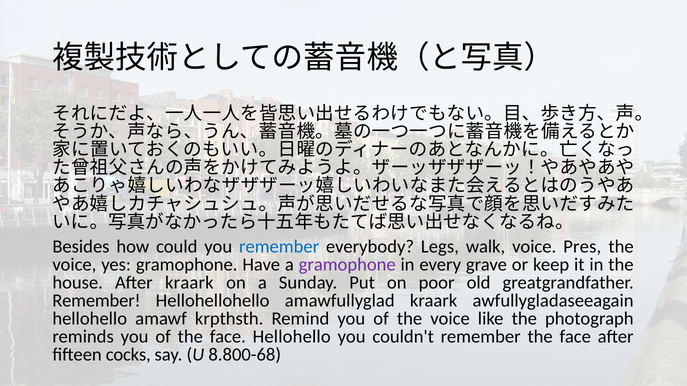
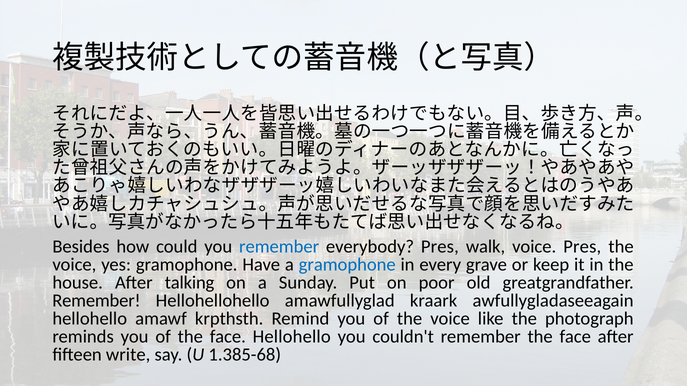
everybody Legs: Legs -> Pres
gramophone at (347, 265) colour: purple -> blue
After kraark: kraark -> talking
cocks: cocks -> write
8.800-68: 8.800-68 -> 1.385-68
